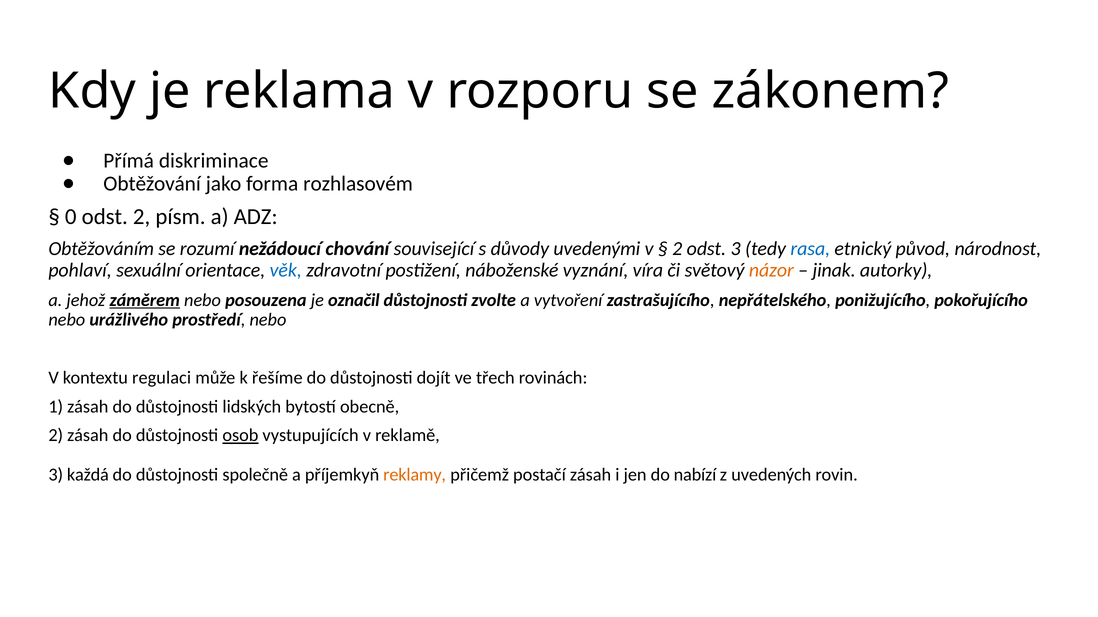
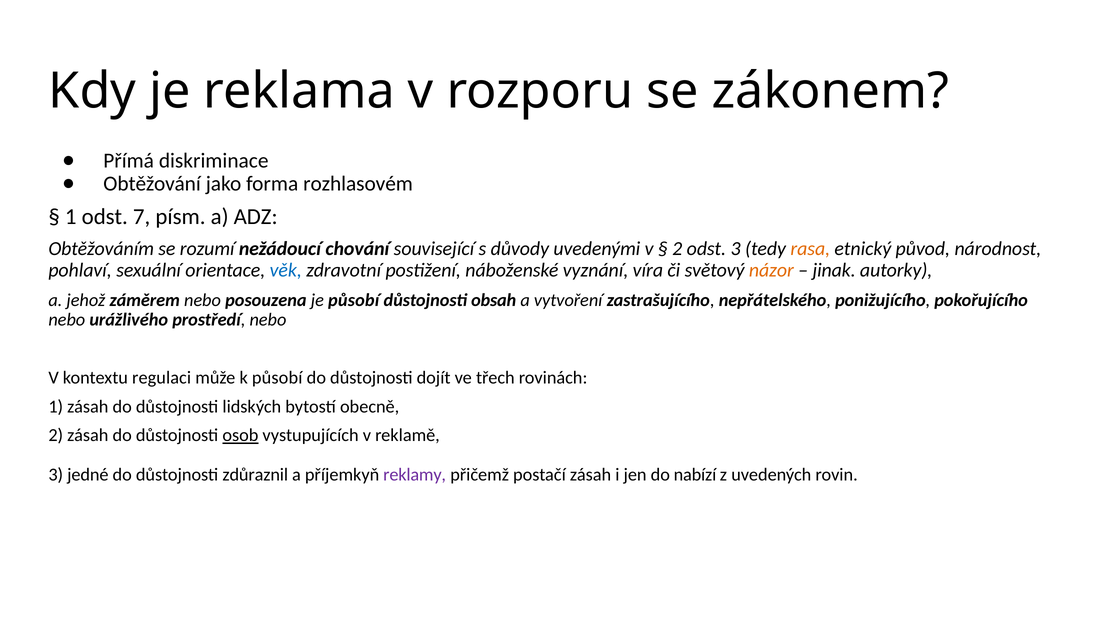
0 at (71, 217): 0 -> 1
odst 2: 2 -> 7
rasa colour: blue -> orange
záměrem underline: present -> none
je označil: označil -> působí
zvolte: zvolte -> obsah
k řešíme: řešíme -> působí
každá: každá -> jedné
společně: společně -> zdůraznil
reklamy colour: orange -> purple
